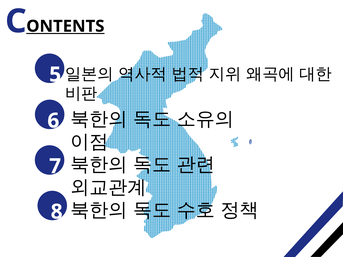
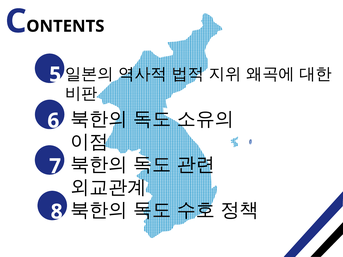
ONTENTS underline: present -> none
